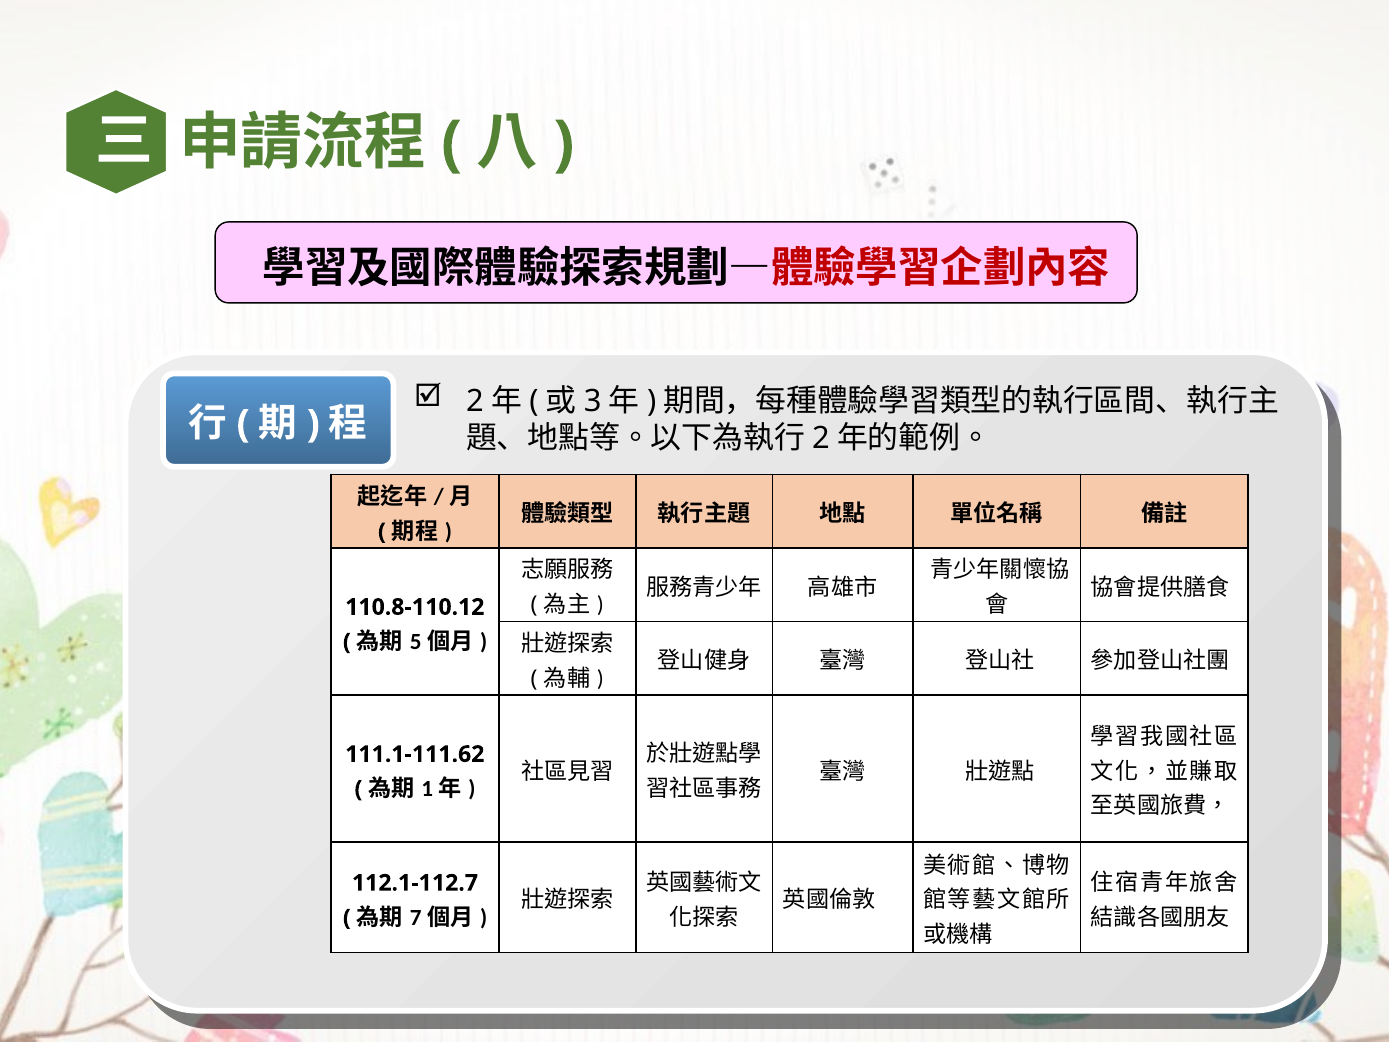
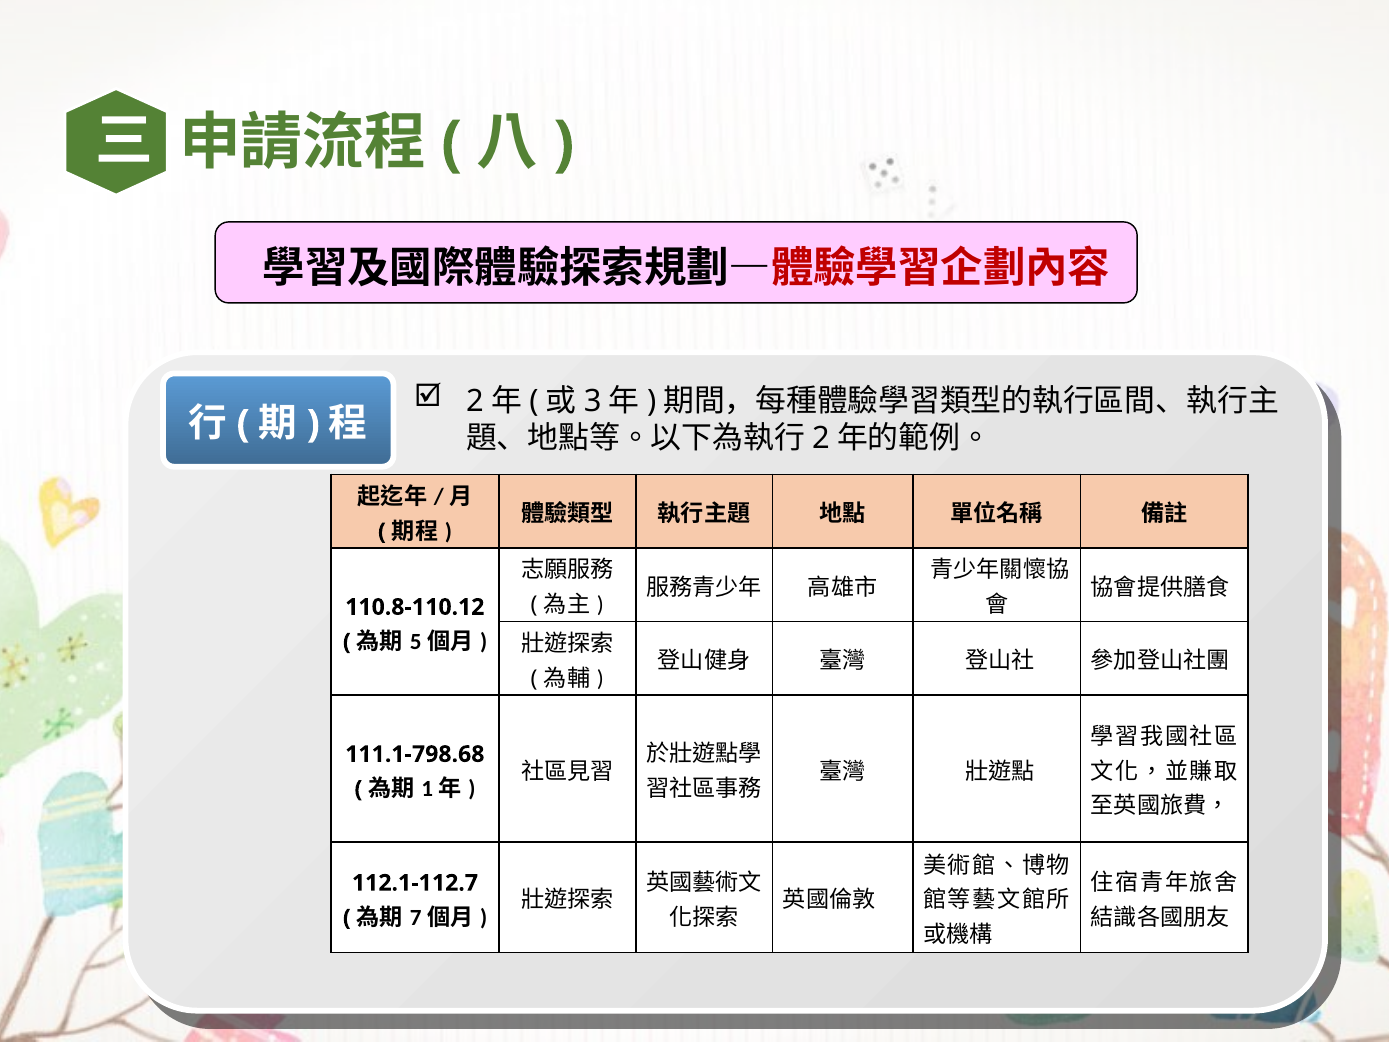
111.1-111.62: 111.1-111.62 -> 111.1-798.68
